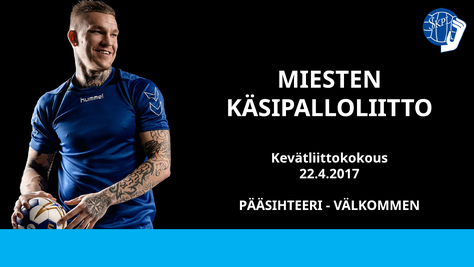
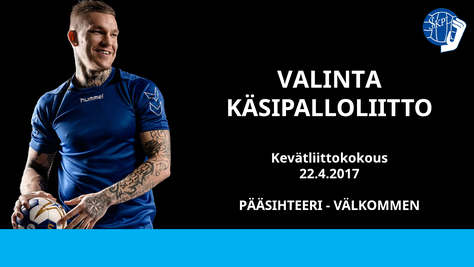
MIESTEN: MIESTEN -> VALINTA
